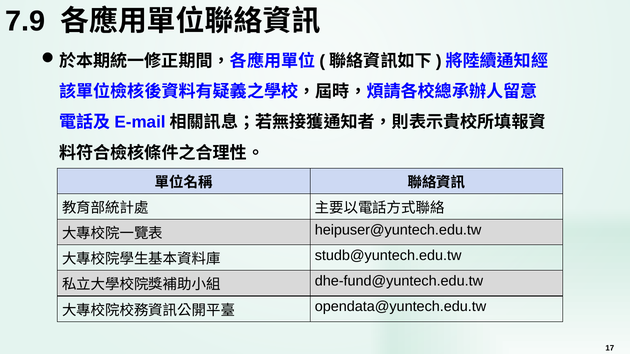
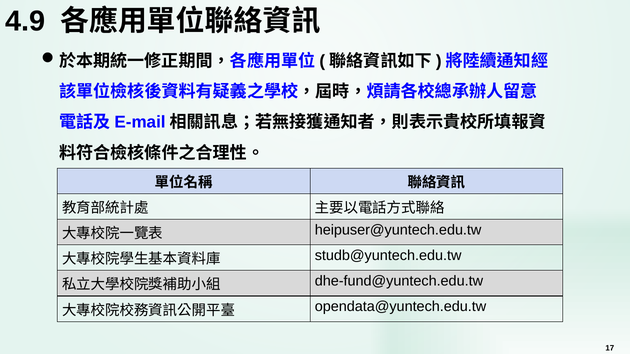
7.9: 7.9 -> 4.9
